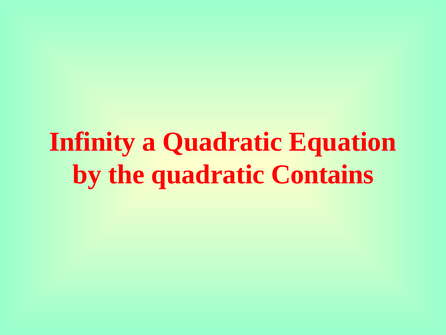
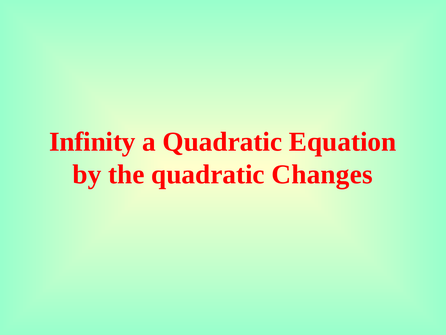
Contains: Contains -> Changes
